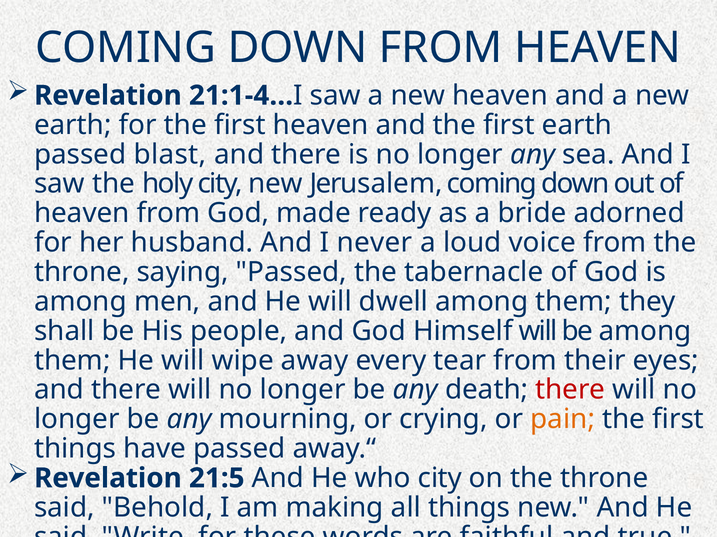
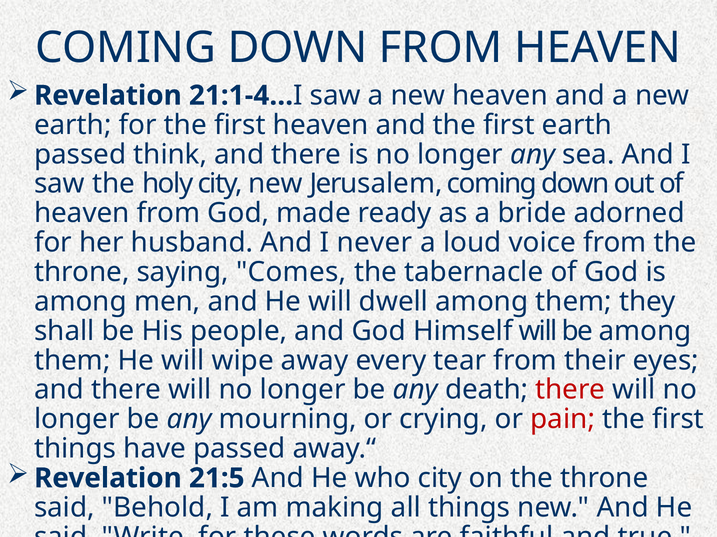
blast: blast -> think
saying Passed: Passed -> Comes
pain colour: orange -> red
